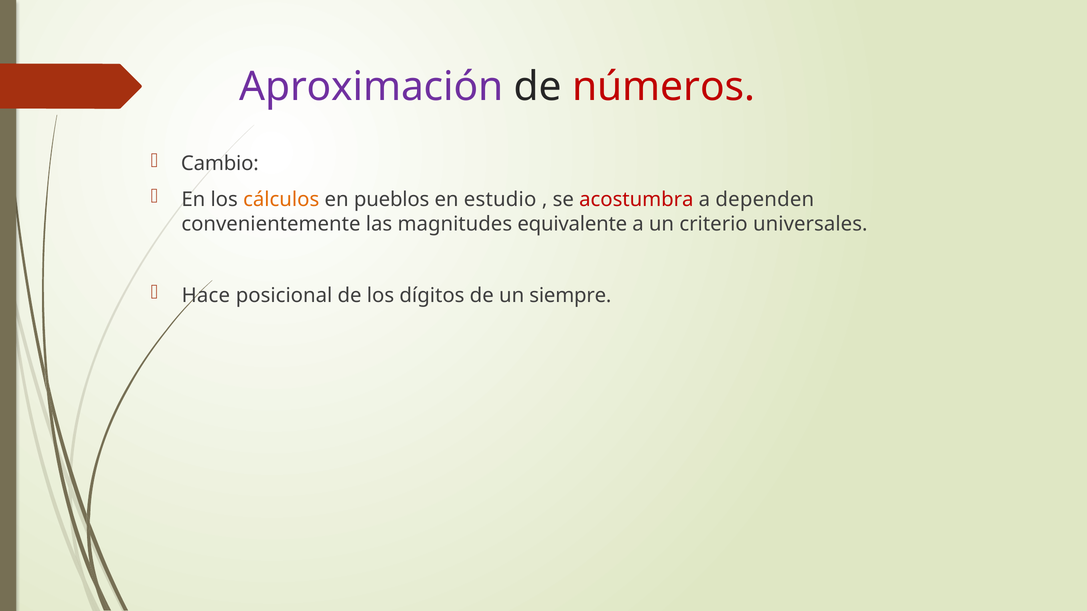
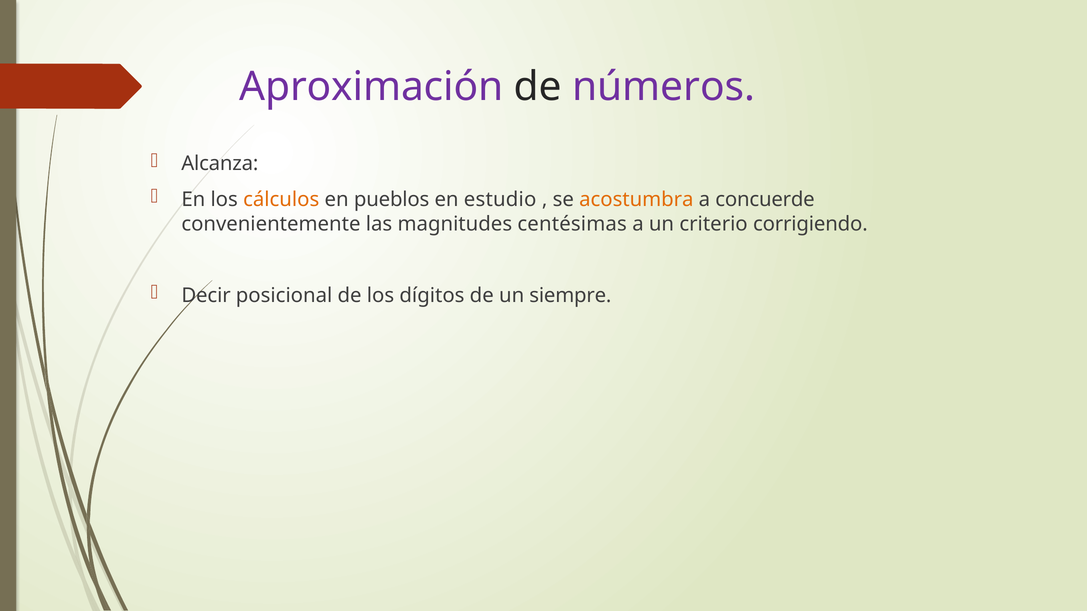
números colour: red -> purple
Cambio: Cambio -> Alcanza
acostumbra colour: red -> orange
dependen: dependen -> concuerde
equivalente: equivalente -> centésimas
universales: universales -> corrigiendo
Hace: Hace -> Decir
